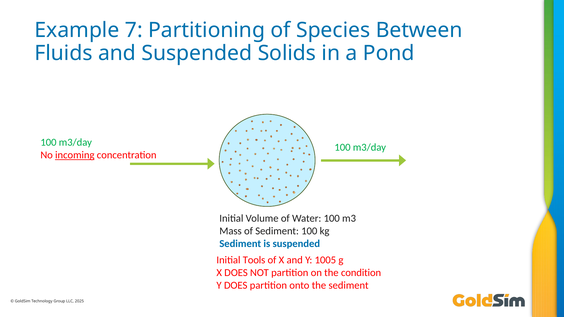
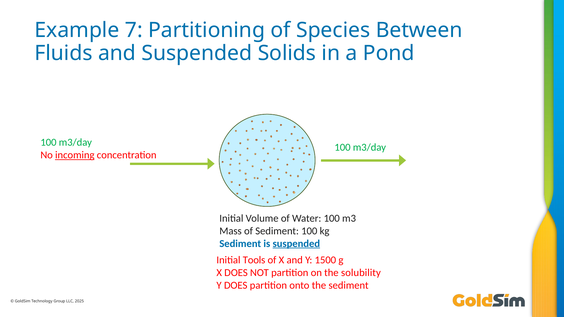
suspended at (296, 244) underline: none -> present
1005: 1005 -> 1500
condition: condition -> solubility
